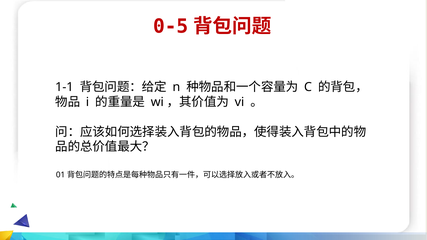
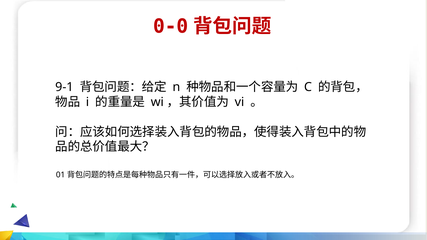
0-5: 0-5 -> 0-0
1-1: 1-1 -> 9-1
